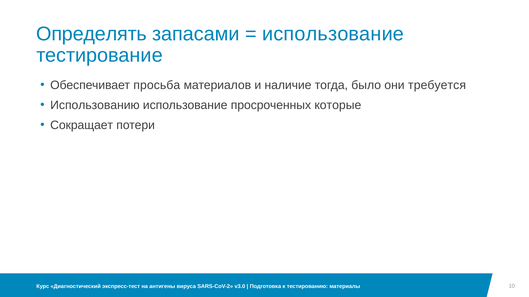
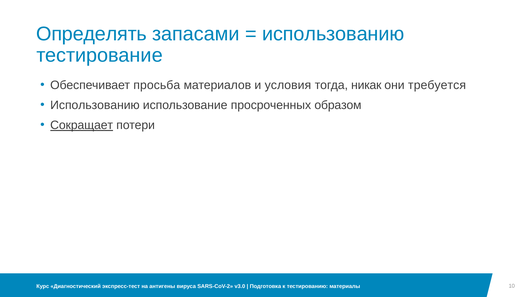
использование at (333, 34): использование -> использованию
наличие: наличие -> условия
было: было -> никак
которые: которые -> образом
Сокращает underline: none -> present
